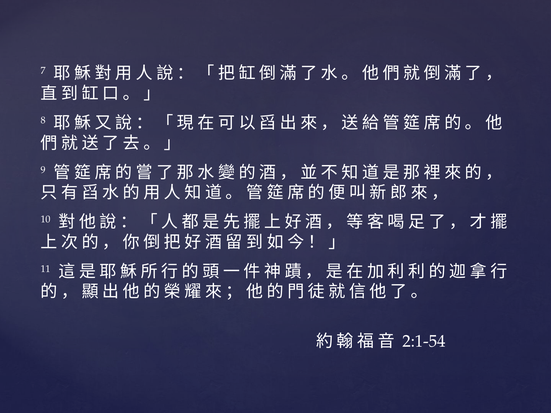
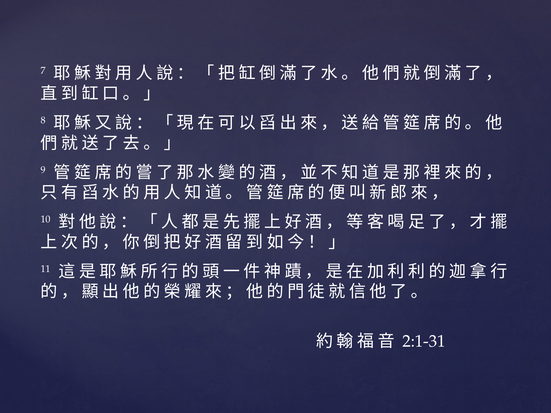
2:1-54: 2:1-54 -> 2:1-31
